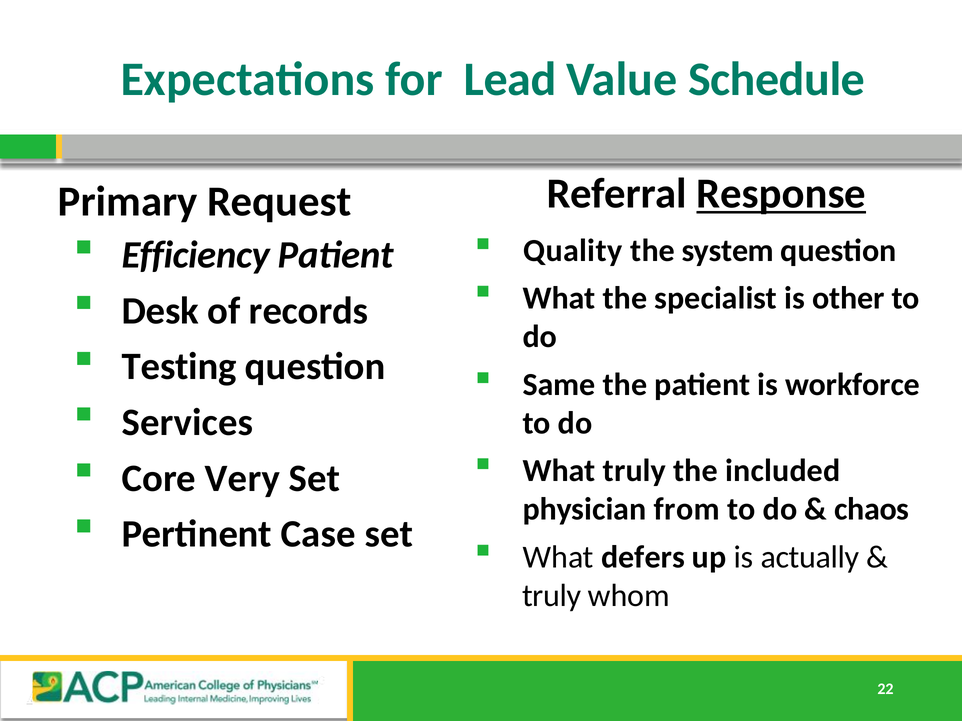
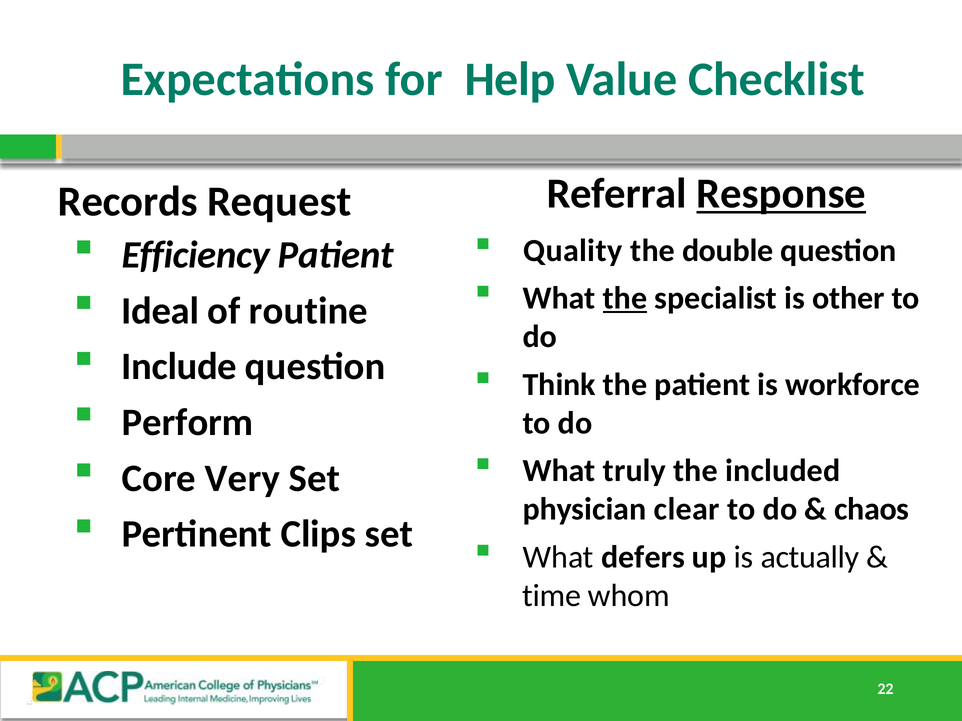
Lead: Lead -> Help
Schedule: Schedule -> Checklist
Primary: Primary -> Records
system: system -> double
the at (625, 299) underline: none -> present
Desk: Desk -> Ideal
records: records -> routine
Testing: Testing -> Include
Same: Same -> Think
Services: Services -> Perform
from: from -> clear
Case: Case -> Clips
truly at (552, 596): truly -> time
